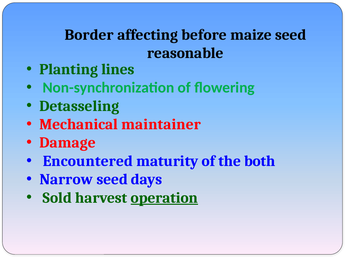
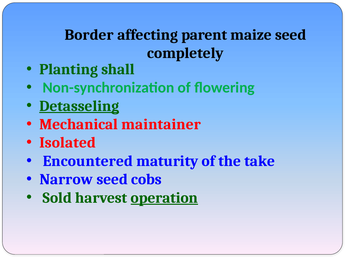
before: before -> parent
reasonable: reasonable -> completely
lines: lines -> shall
Detasseling underline: none -> present
Damage: Damage -> Isolated
both: both -> take
days: days -> cobs
